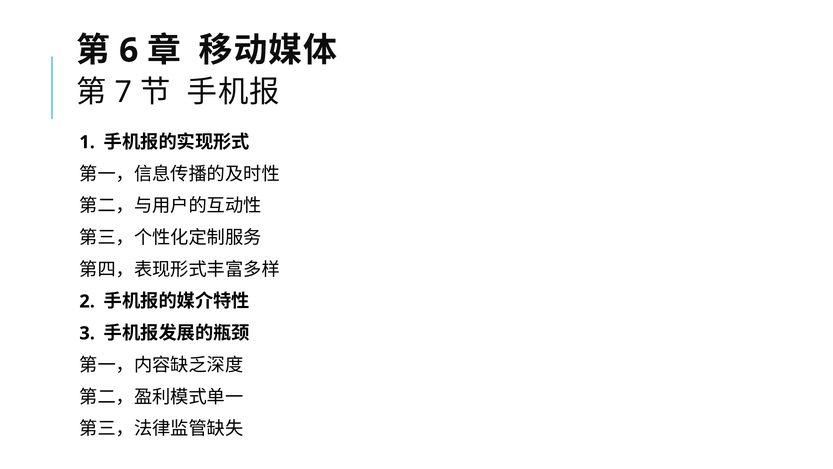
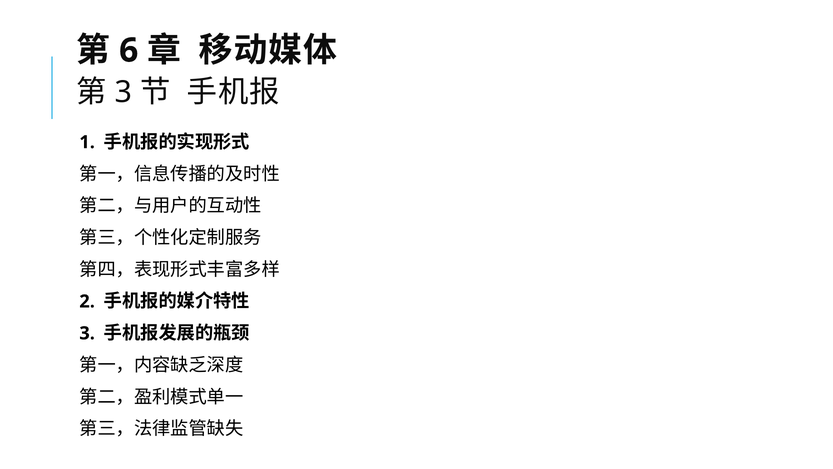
7 at (123, 92): 7 -> 3
